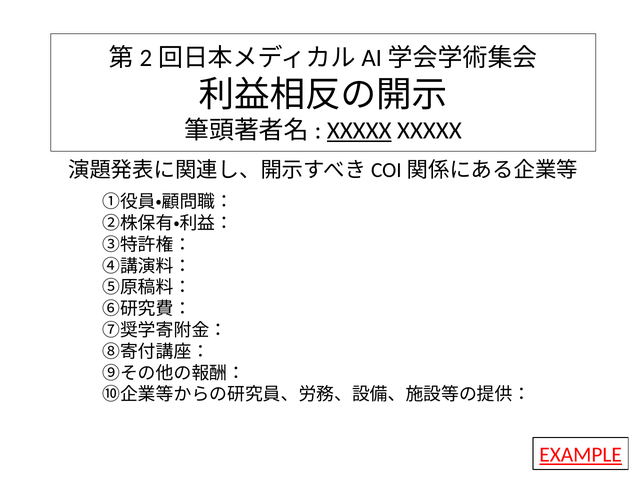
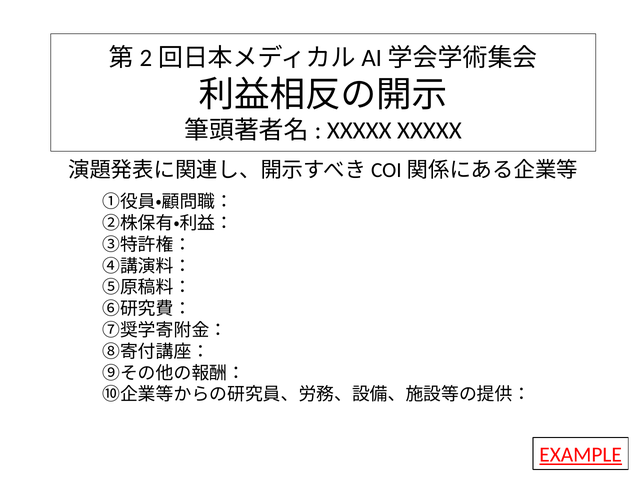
XXXXX at (359, 130) underline: present -> none
